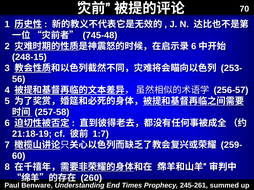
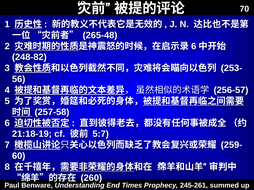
745-48: 745-48 -> 265-48
248-15: 248-15 -> 248-82
1:7: 1:7 -> 5:7
